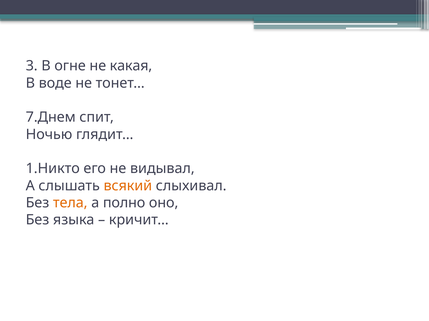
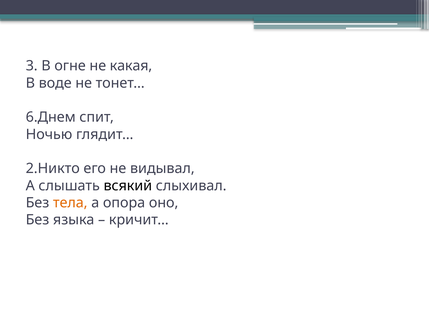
7.Днем: 7.Днем -> 6.Днем
1.Никто: 1.Никто -> 2.Никто
всякий colour: orange -> black
полно: полно -> опора
